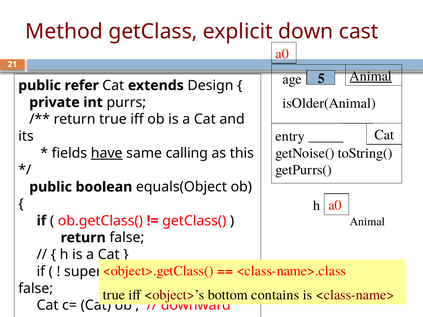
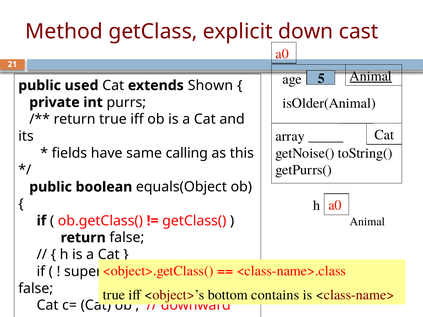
refer: refer -> used
Design: Design -> Shown
entry: entry -> array
have underline: present -> none
